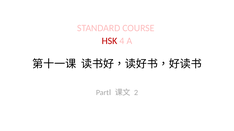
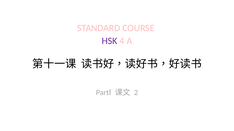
HSK colour: red -> purple
